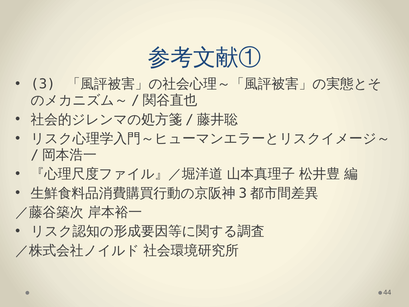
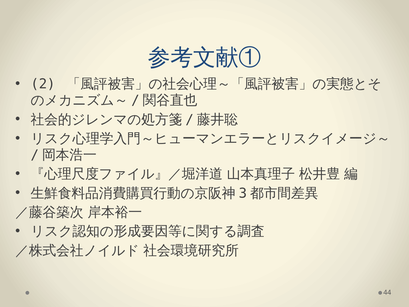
3: 3 -> 2
